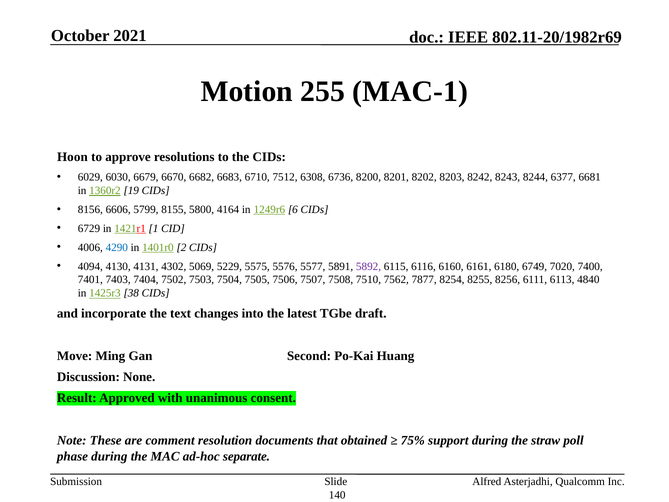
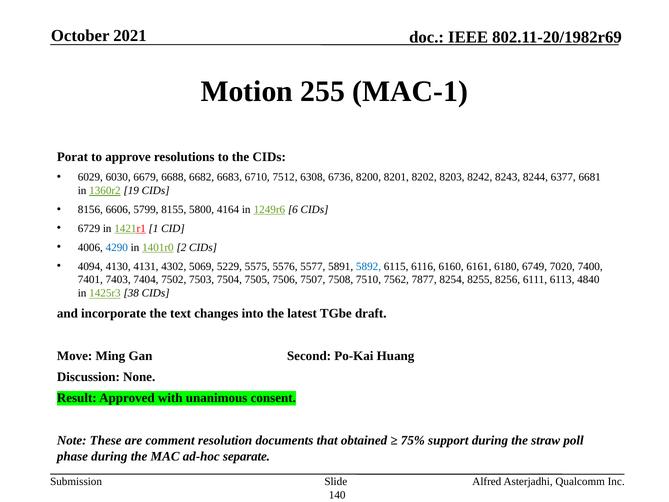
Hoon: Hoon -> Porat
6670: 6670 -> 6688
5892 colour: purple -> blue
